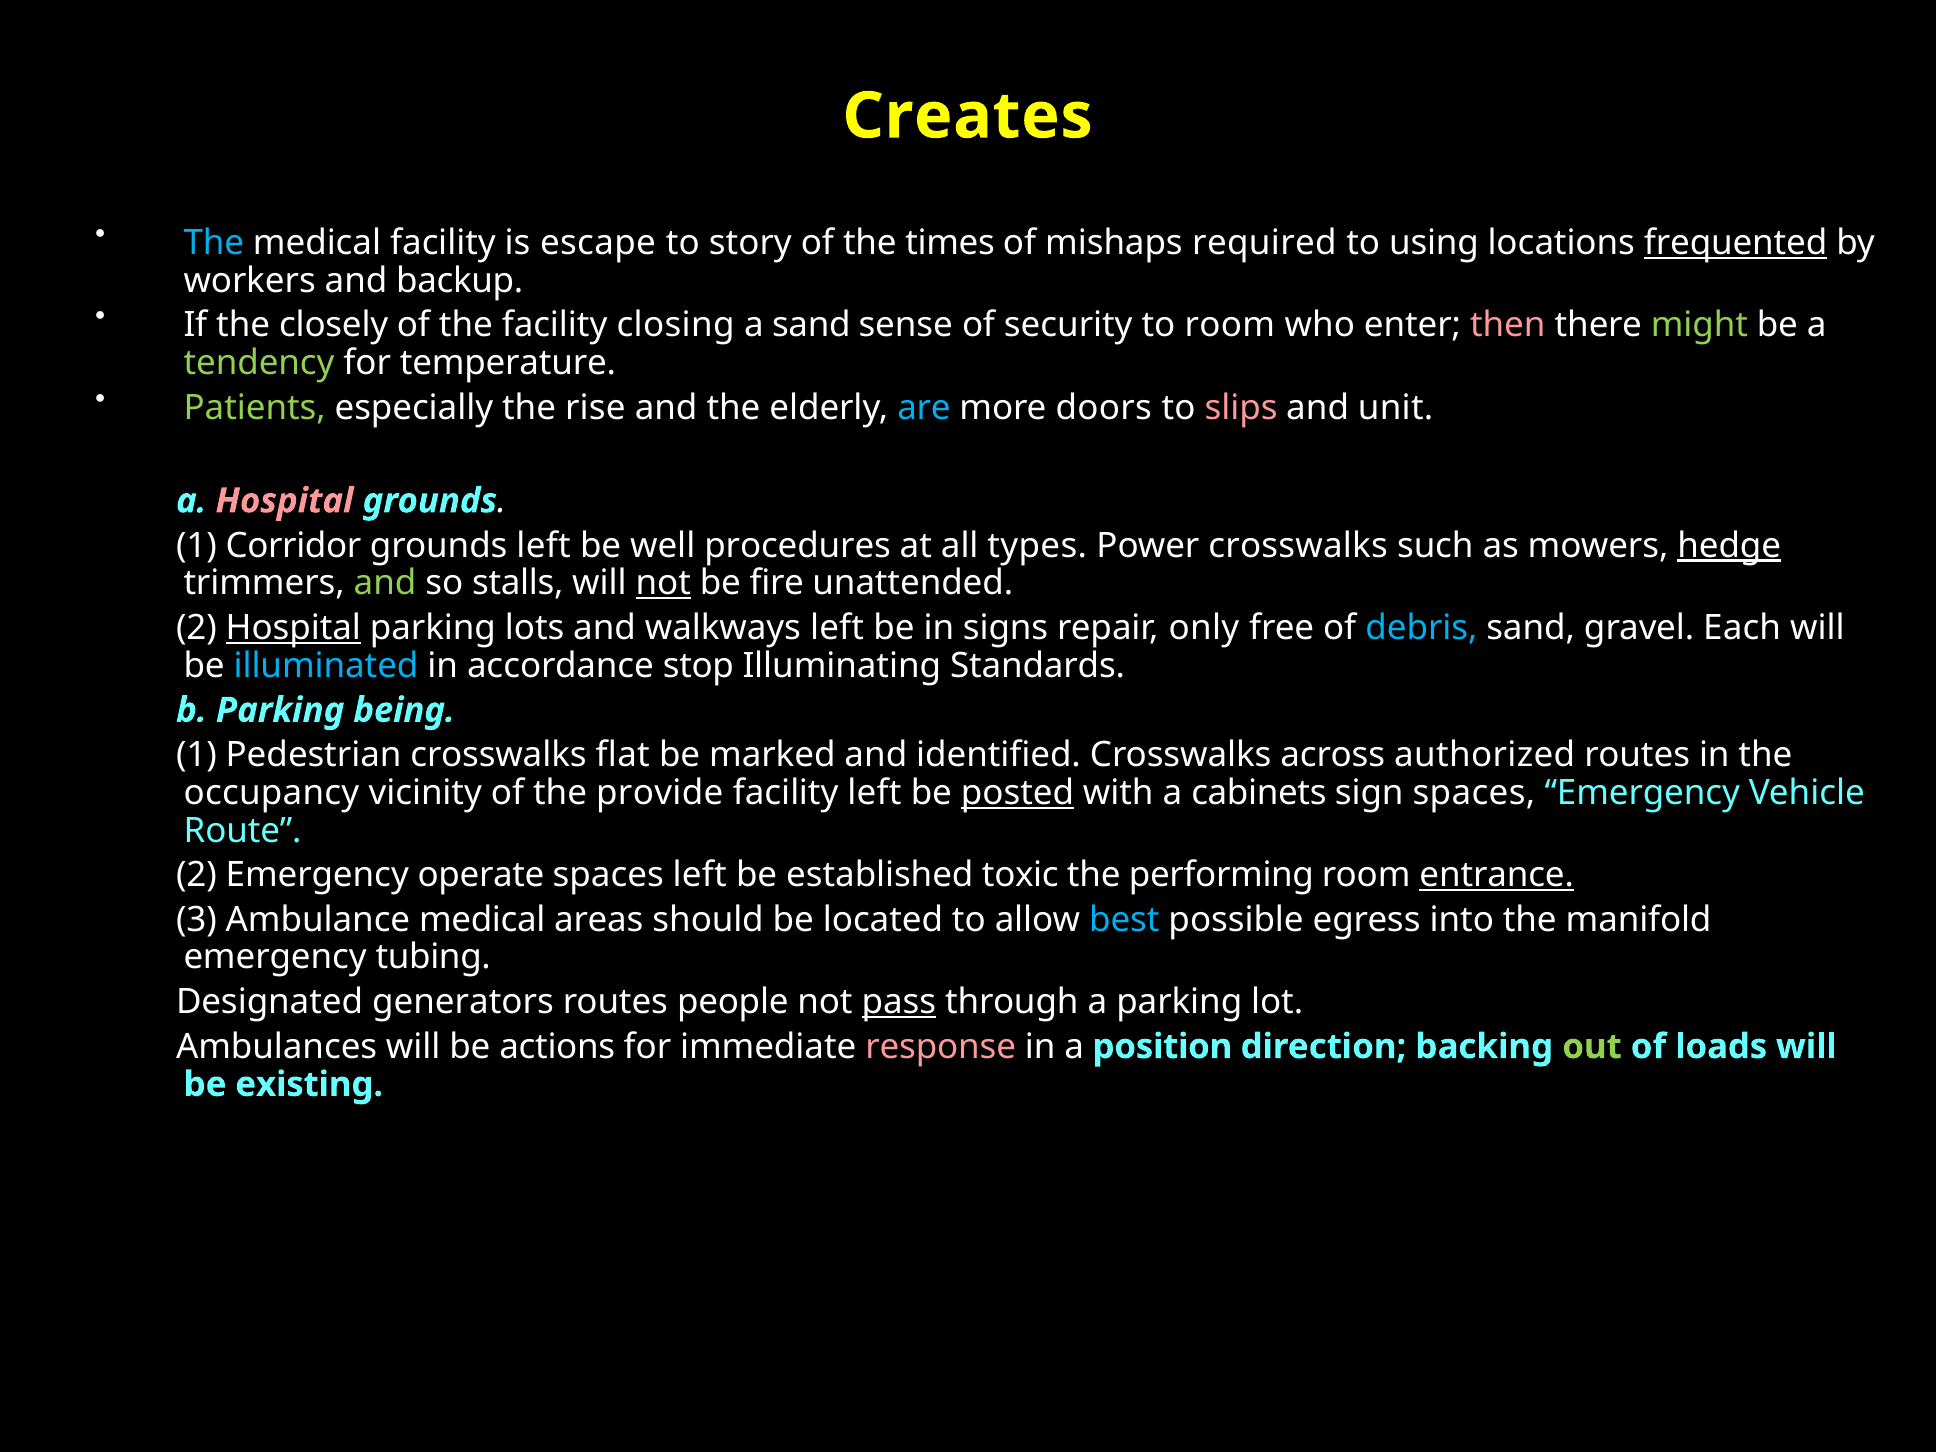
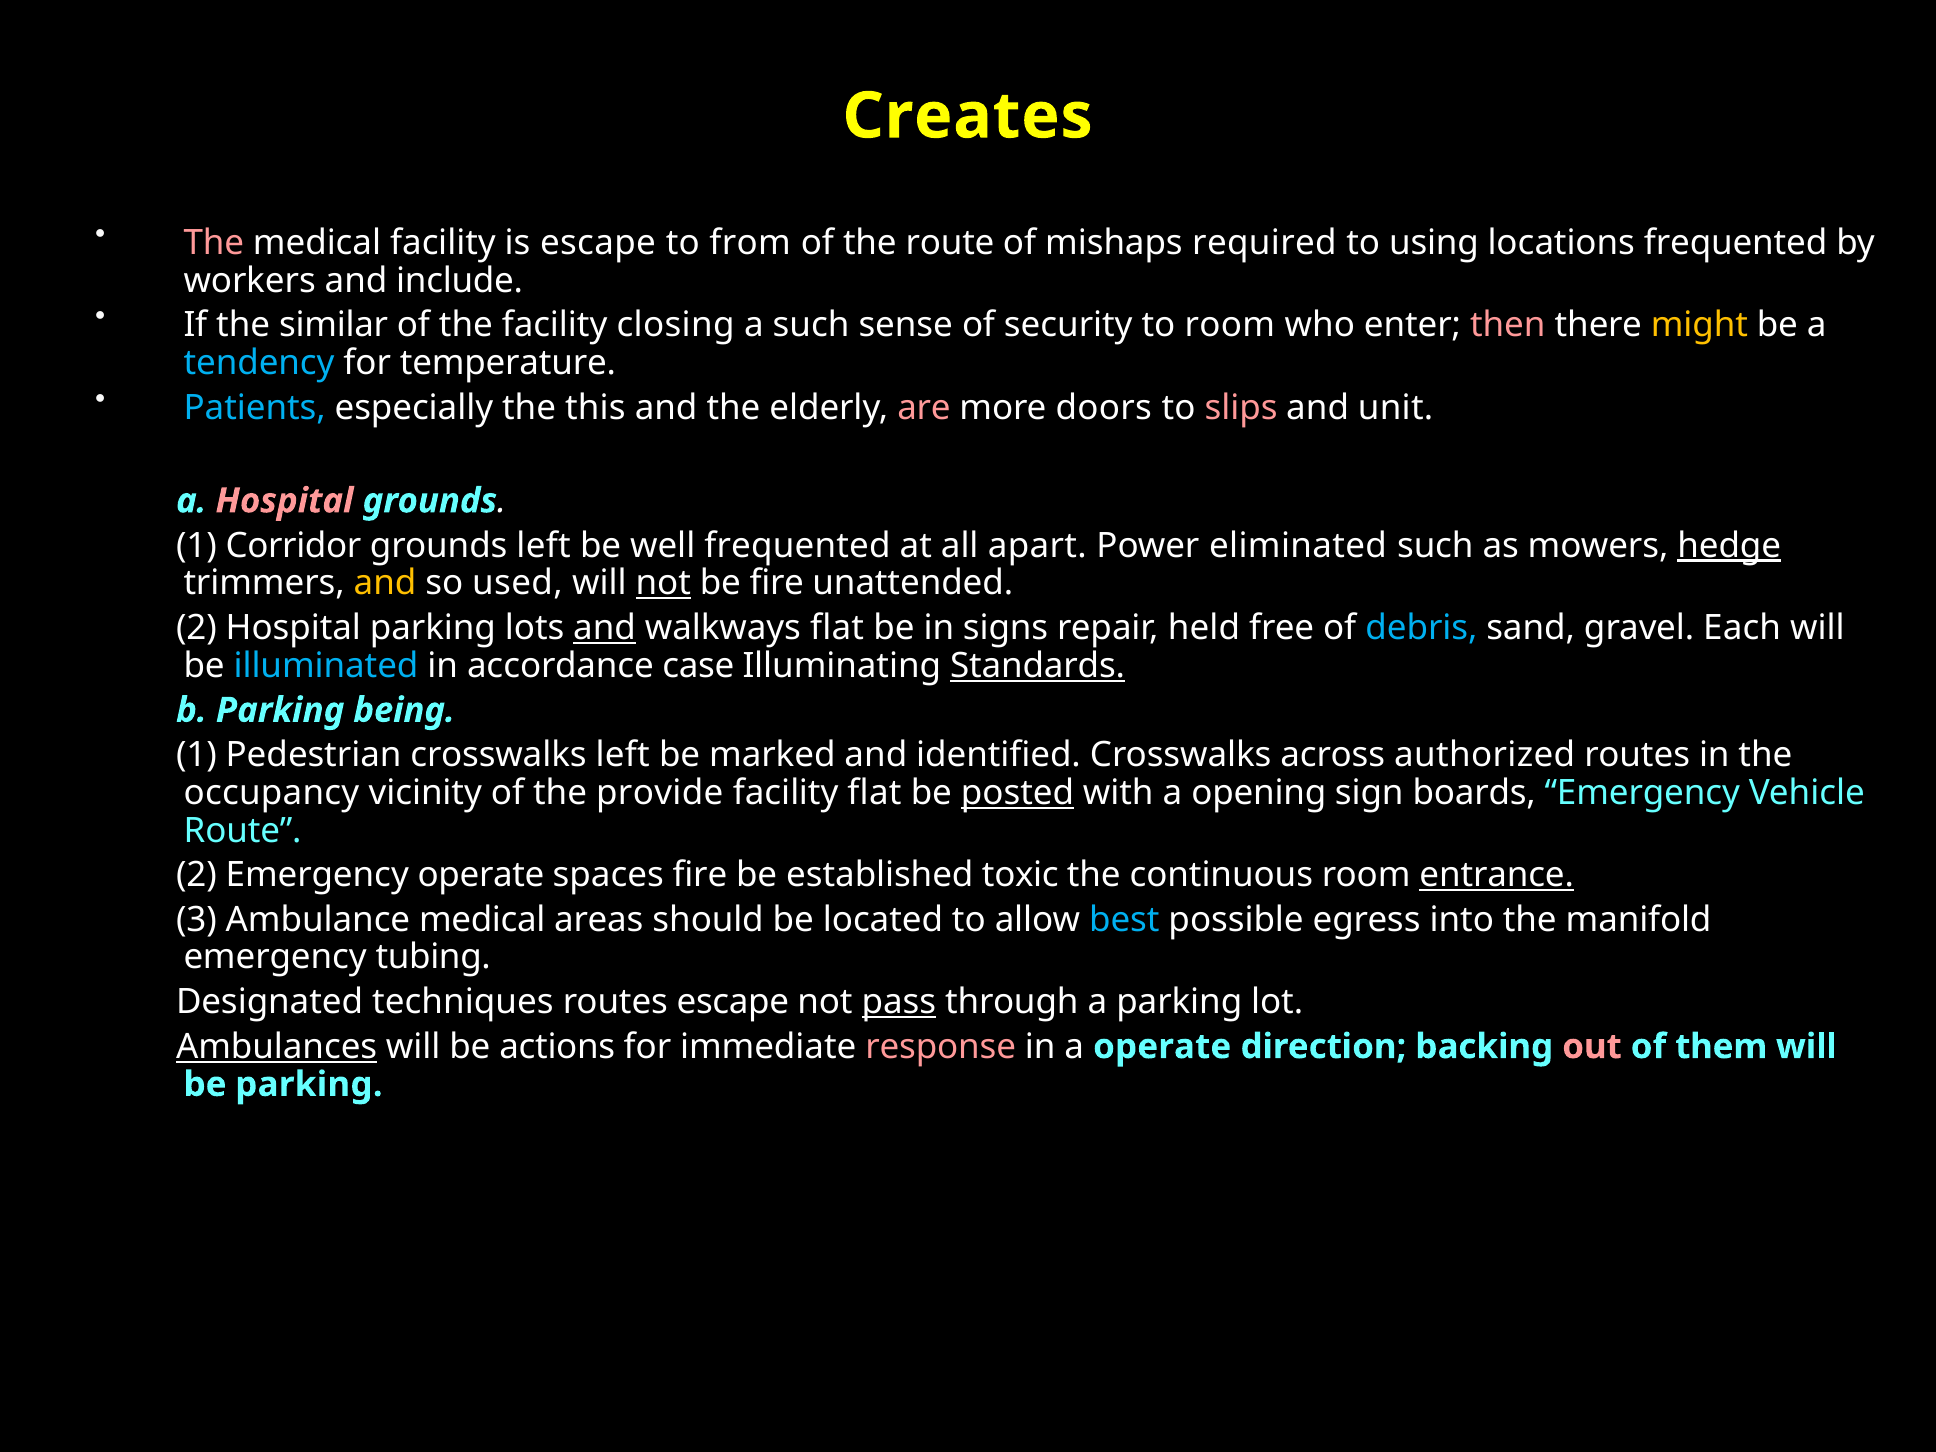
The at (214, 243) colour: light blue -> pink
story: story -> from
the times: times -> route
frequented at (1736, 243) underline: present -> none
backup: backup -> include
closely: closely -> similar
a sand: sand -> such
might colour: light green -> yellow
tendency colour: light green -> light blue
Patients colour: light green -> light blue
rise: rise -> this
are colour: light blue -> pink
well procedures: procedures -> frequented
types: types -> apart
Power crosswalks: crosswalks -> eliminated
and at (385, 583) colour: light green -> yellow
stalls: stalls -> used
Hospital at (293, 628) underline: present -> none
and at (605, 628) underline: none -> present
walkways left: left -> flat
only: only -> held
stop: stop -> case
Standards underline: none -> present
crosswalks flat: flat -> left
facility left: left -> flat
cabinets: cabinets -> opening
sign spaces: spaces -> boards
spaces left: left -> fire
performing: performing -> continuous
generators: generators -> techniques
routes people: people -> escape
Ambulances underline: none -> present
a position: position -> operate
out colour: light green -> pink
loads: loads -> them
be existing: existing -> parking
